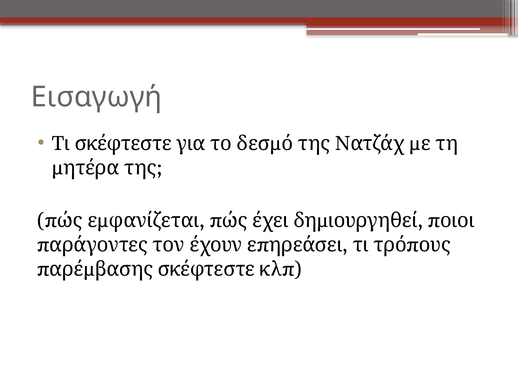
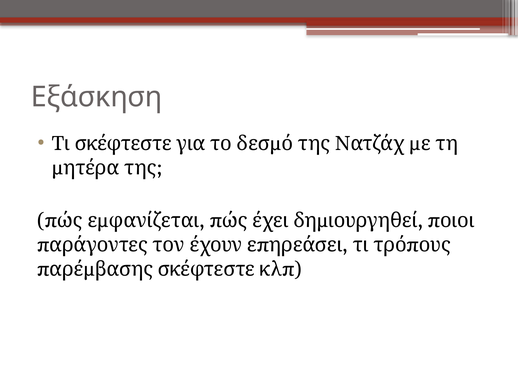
Εισαγωγή: Εισαγωγή -> Εξάσκηση
